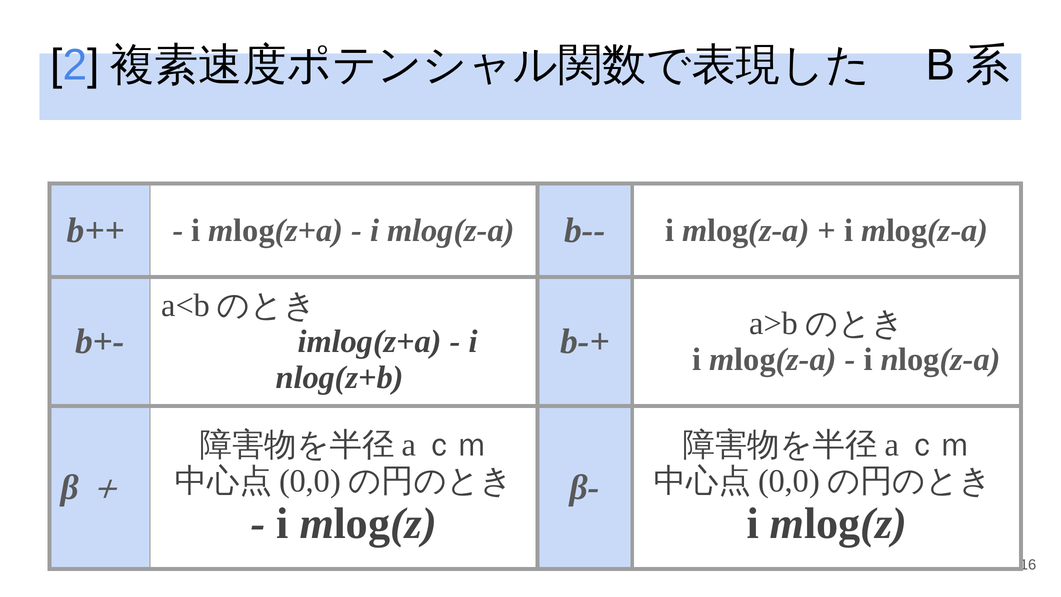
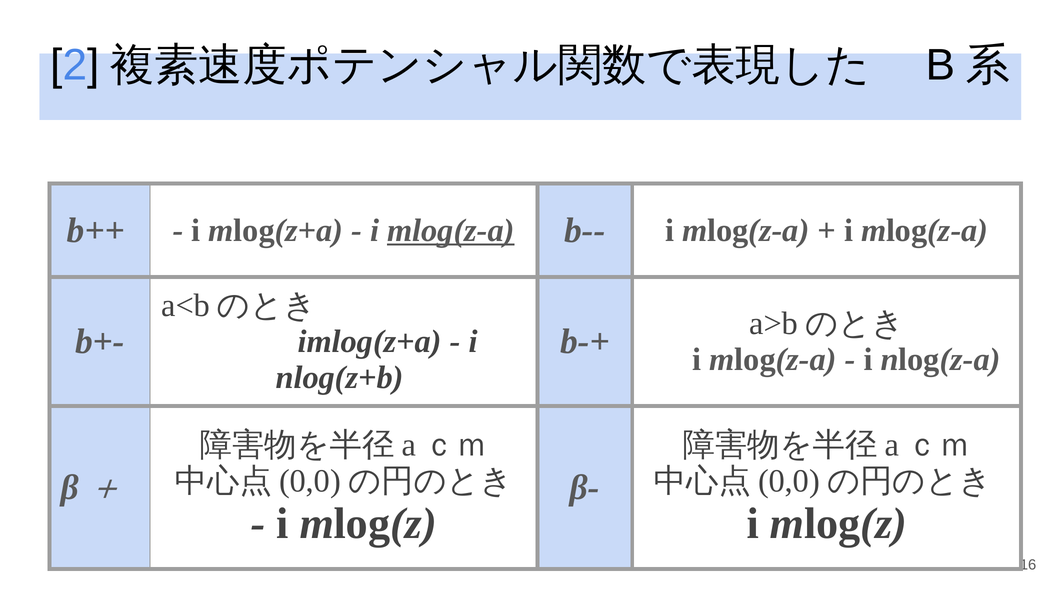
mlog(z-a at (451, 230) underline: none -> present
